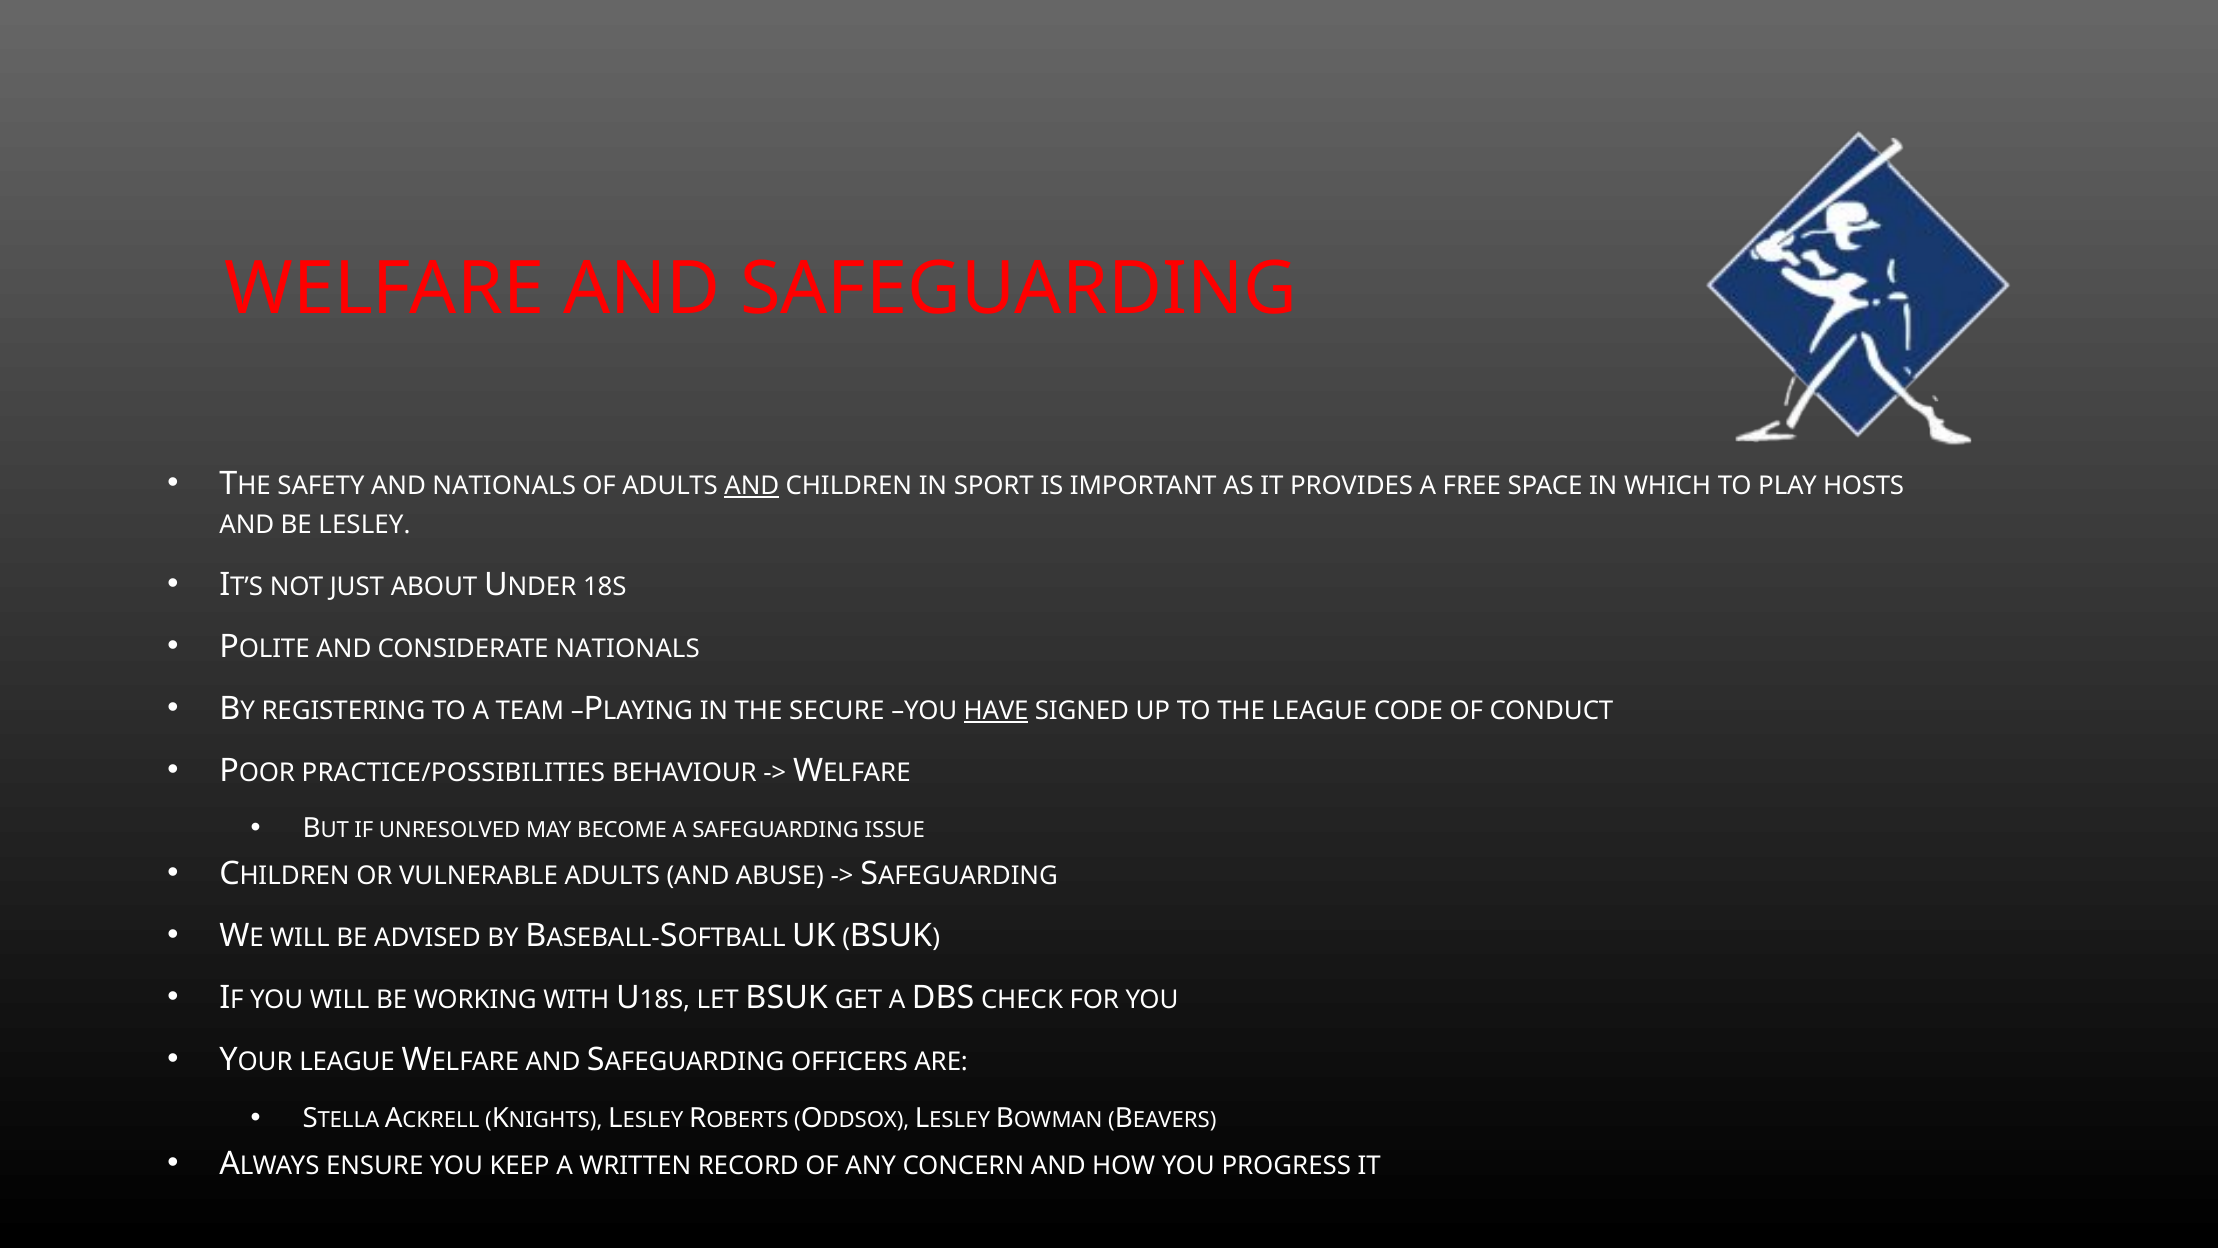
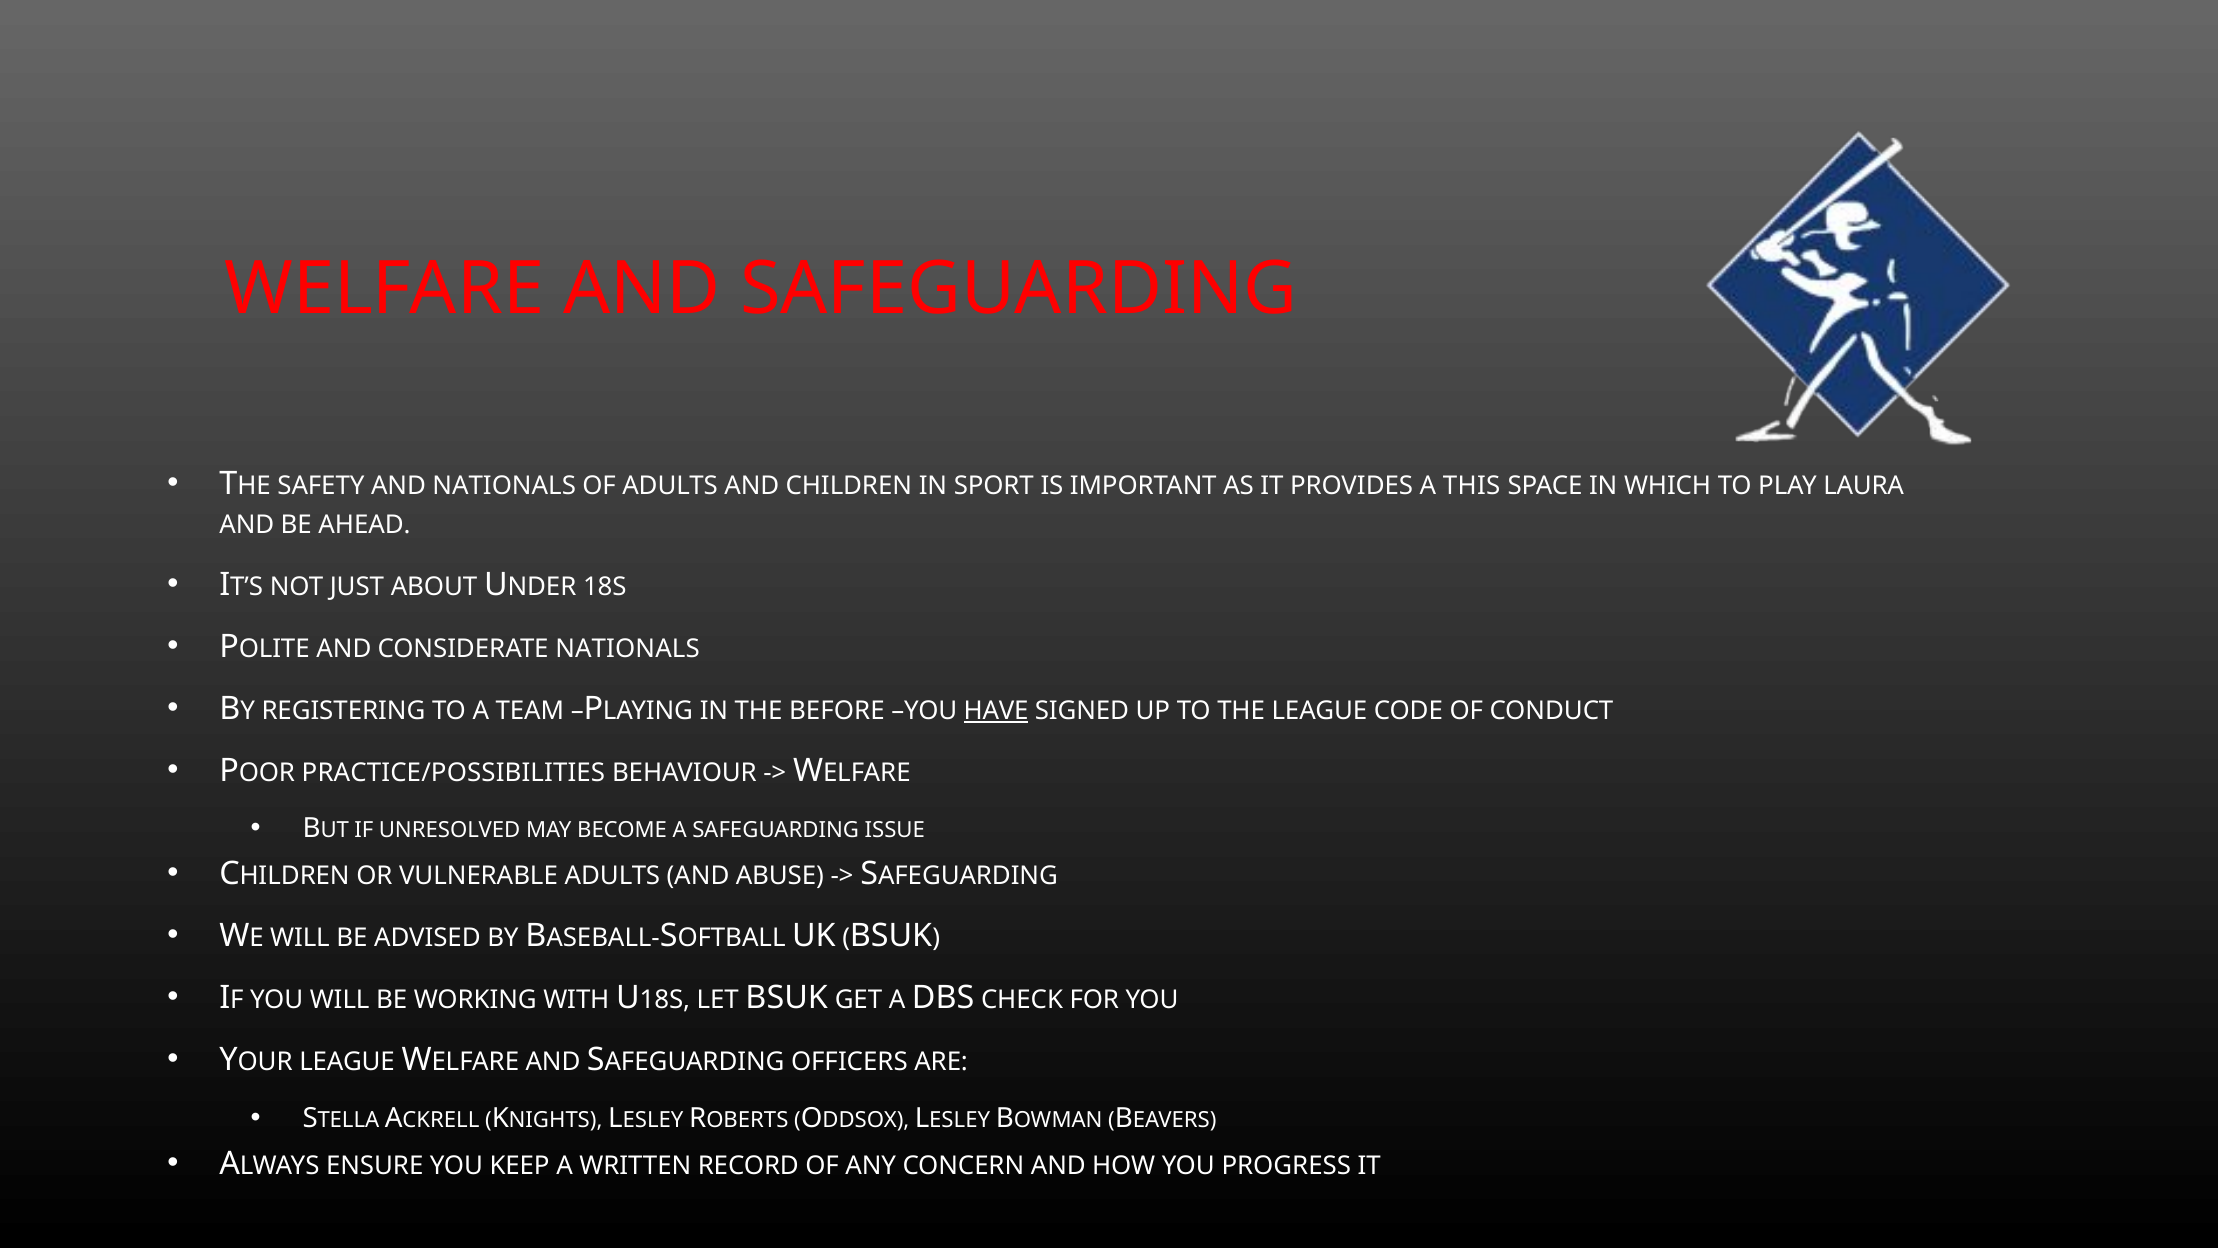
AND at (752, 486) underline: present -> none
FREE: FREE -> THIS
HOSTS: HOSTS -> LAURA
BE LESLEY: LESLEY -> AHEAD
SECURE: SECURE -> BEFORE
